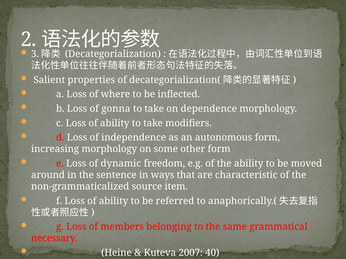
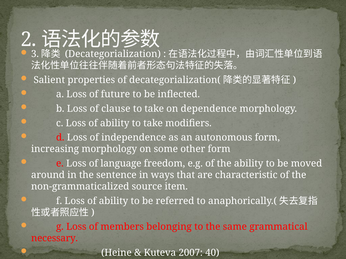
where: where -> future
gonna: gonna -> clause
dynamic: dynamic -> language
